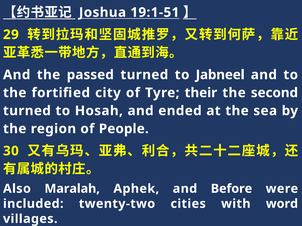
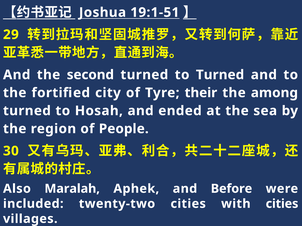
passed: passed -> second
to Jabneel: Jabneel -> Turned
second: second -> among
with word: word -> cities
